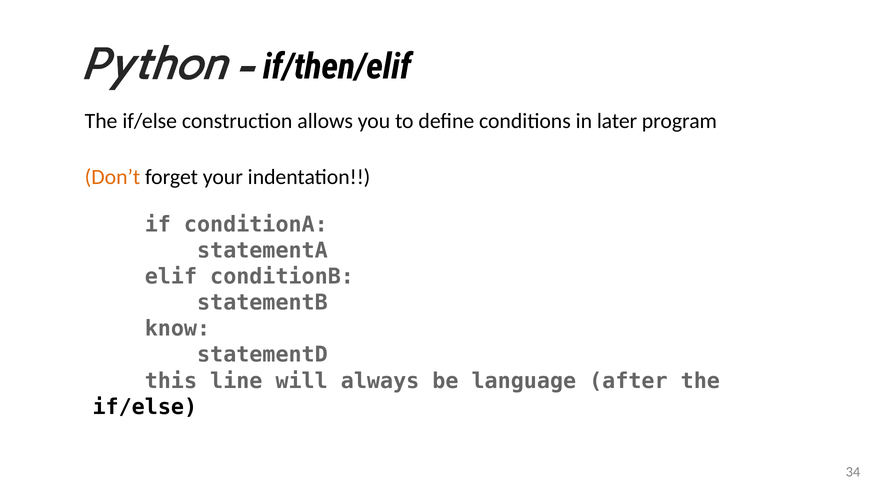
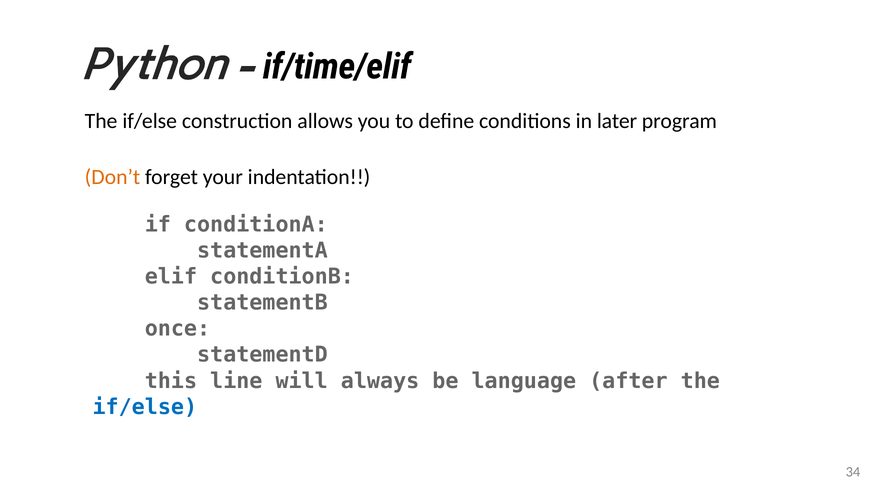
if/then/elif: if/then/elif -> if/time/elif
know: know -> once
if/else at (145, 407) colour: black -> blue
